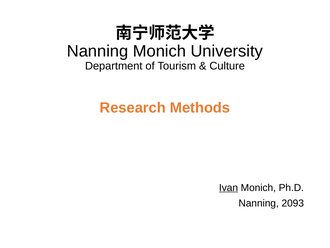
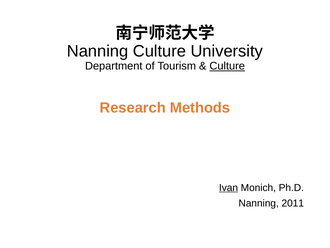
Nanning Monich: Monich -> Culture
Culture at (227, 66) underline: none -> present
2093: 2093 -> 2011
